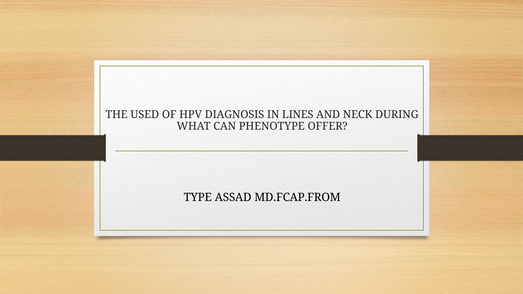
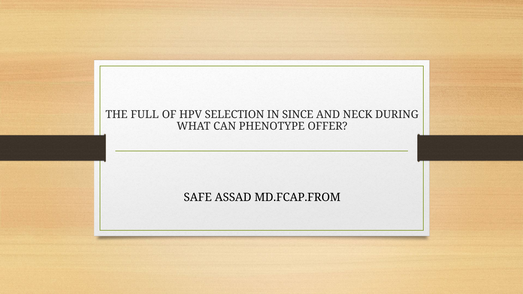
USED: USED -> FULL
DIAGNOSIS: DIAGNOSIS -> SELECTION
LINES: LINES -> SINCE
TYPE: TYPE -> SAFE
